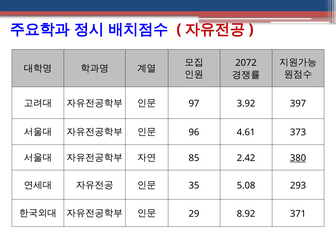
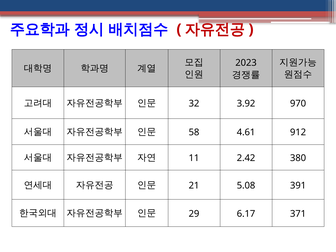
2072: 2072 -> 2023
97: 97 -> 32
397: 397 -> 970
96: 96 -> 58
373: 373 -> 912
85: 85 -> 11
380 underline: present -> none
35: 35 -> 21
293: 293 -> 391
8.92: 8.92 -> 6.17
